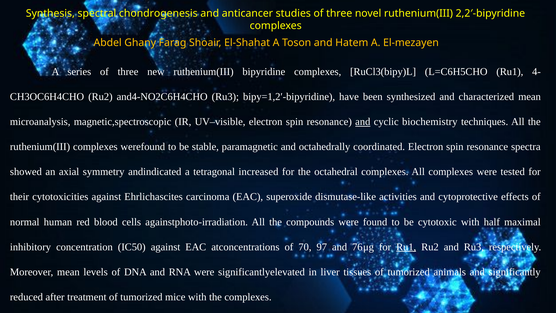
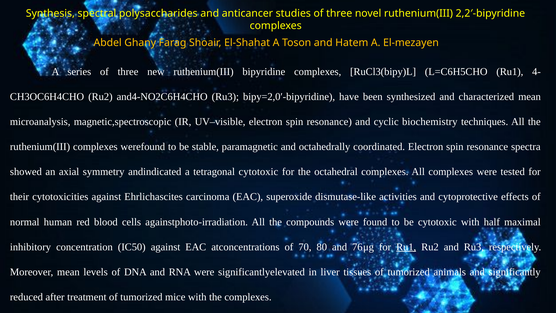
chondrogenesis: chondrogenesis -> polysaccharides
bipy=1,2′-bipyridine: bipy=1,2′-bipyridine -> bipy=2,0′-bipyridine
and at (363, 122) underline: present -> none
tetragonal increased: increased -> cytotoxic
97: 97 -> 80
